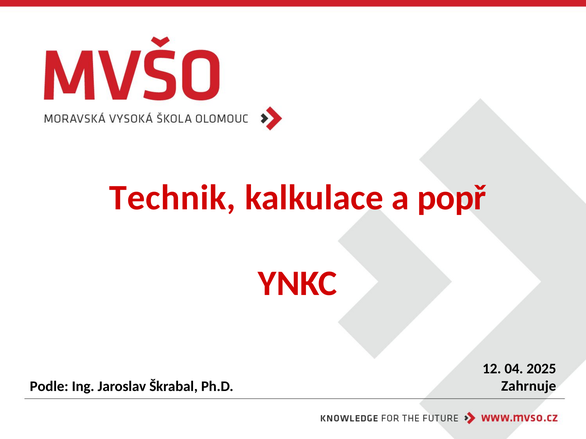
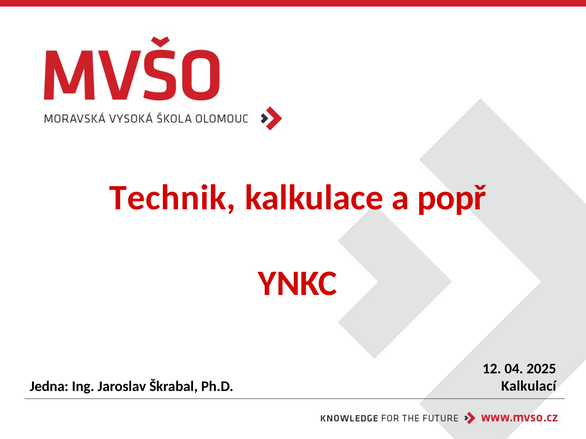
Zahrnuje: Zahrnuje -> Kalkulací
Podle: Podle -> Jedna
